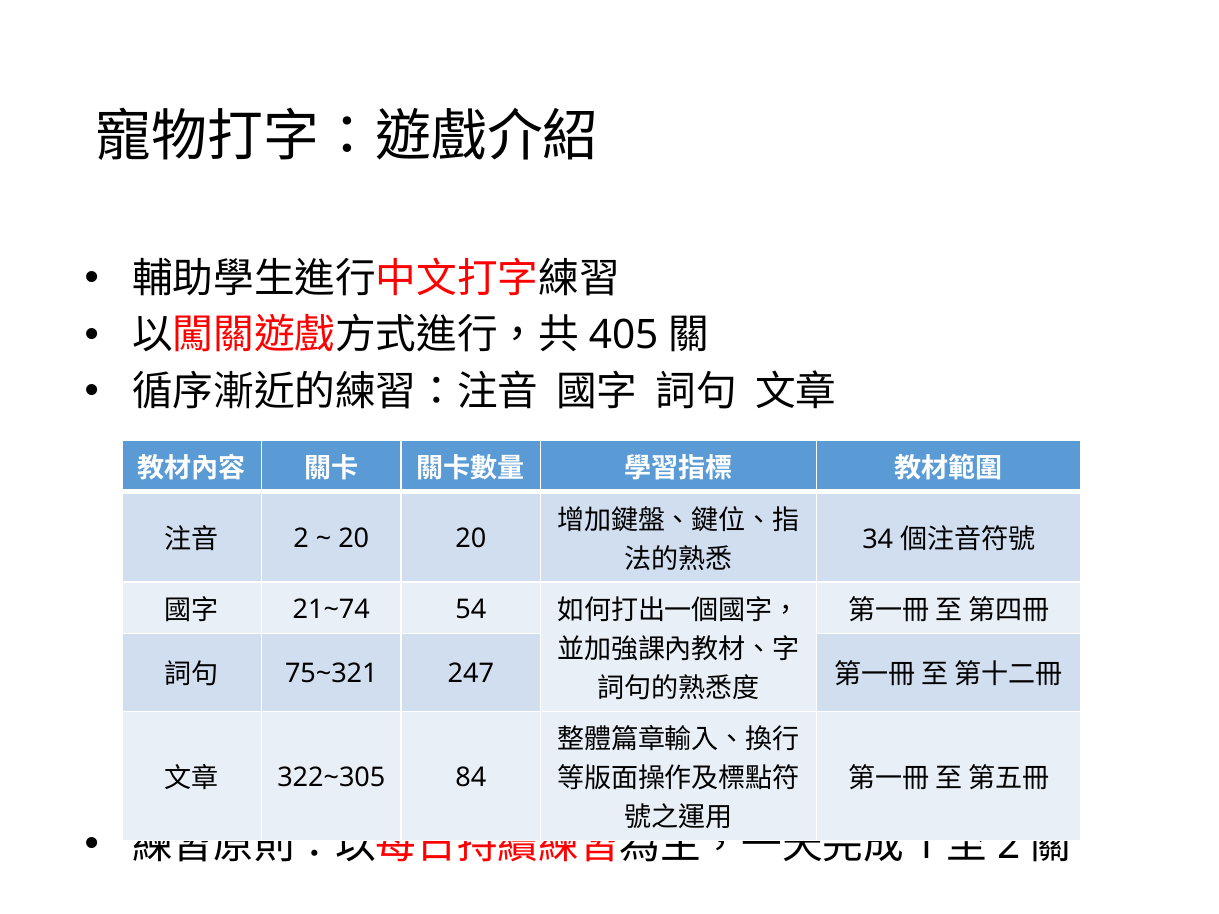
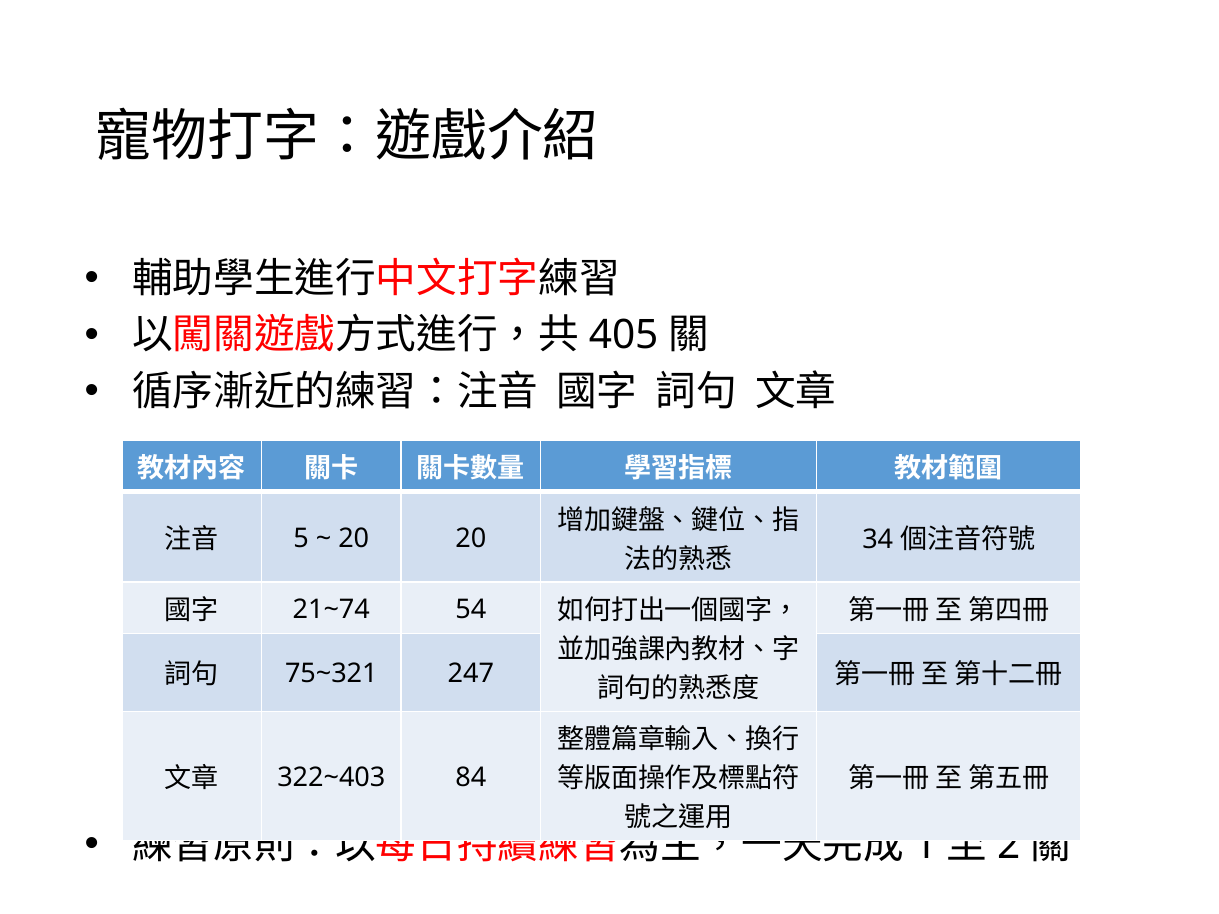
2 at (301, 539): 2 -> 5
322~305: 322~305 -> 322~403
